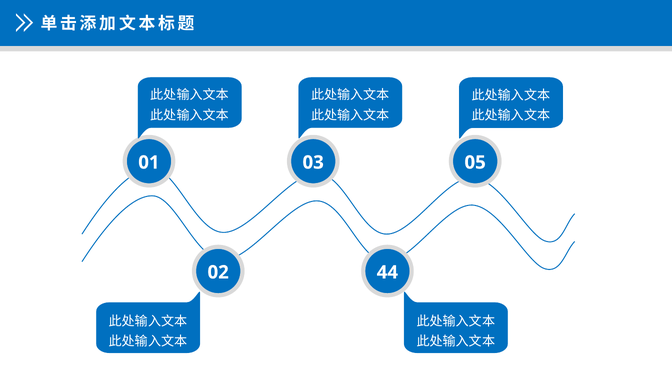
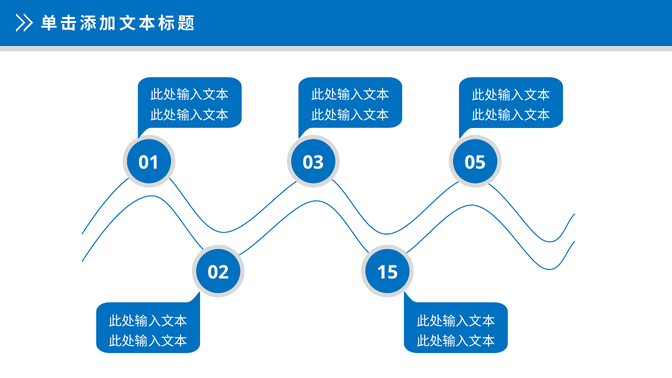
44: 44 -> 15
